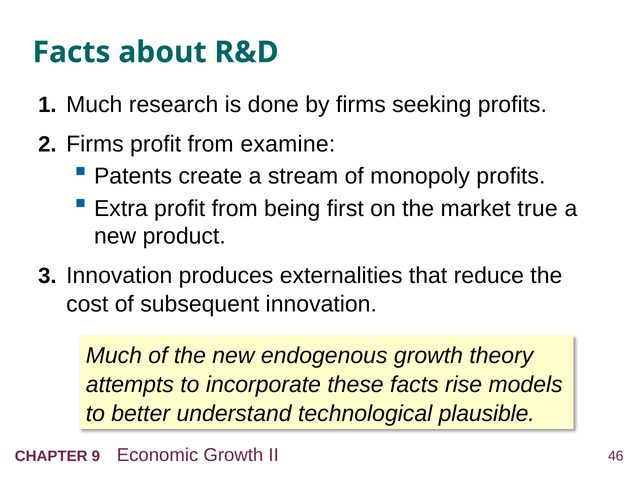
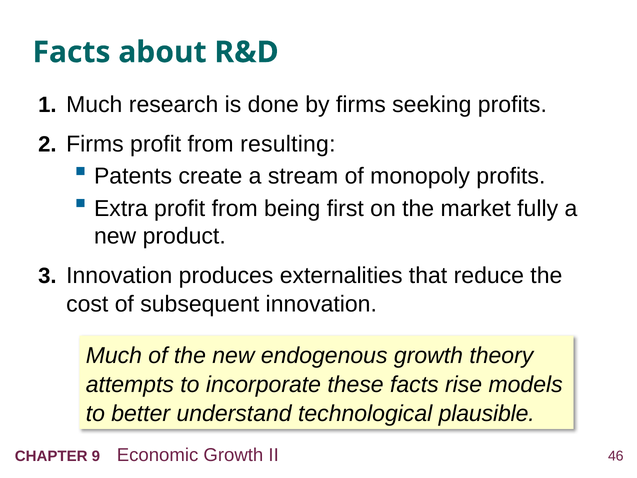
examine: examine -> resulting
true: true -> fully
